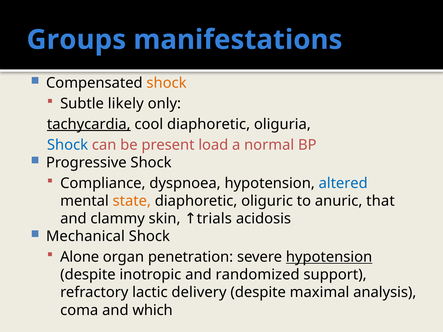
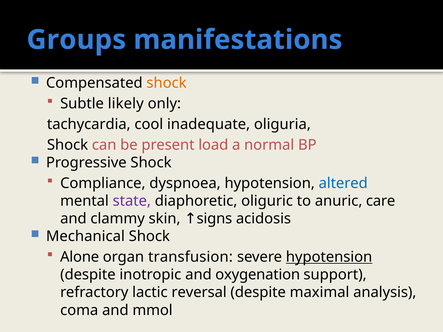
tachycardia underline: present -> none
cool diaphoretic: diaphoretic -> inadequate
Shock at (68, 145) colour: blue -> black
state colour: orange -> purple
that: that -> care
trials: trials -> signs
penetration: penetration -> transfusion
randomized: randomized -> oxygenation
delivery: delivery -> reversal
which: which -> mmol
